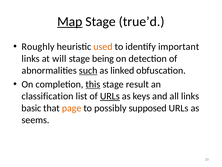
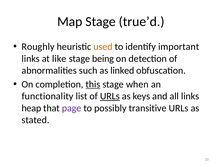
Map underline: present -> none
will: will -> like
such underline: present -> none
result: result -> when
classification: classification -> functionality
basic: basic -> heap
page colour: orange -> purple
supposed: supposed -> transitive
seems: seems -> stated
